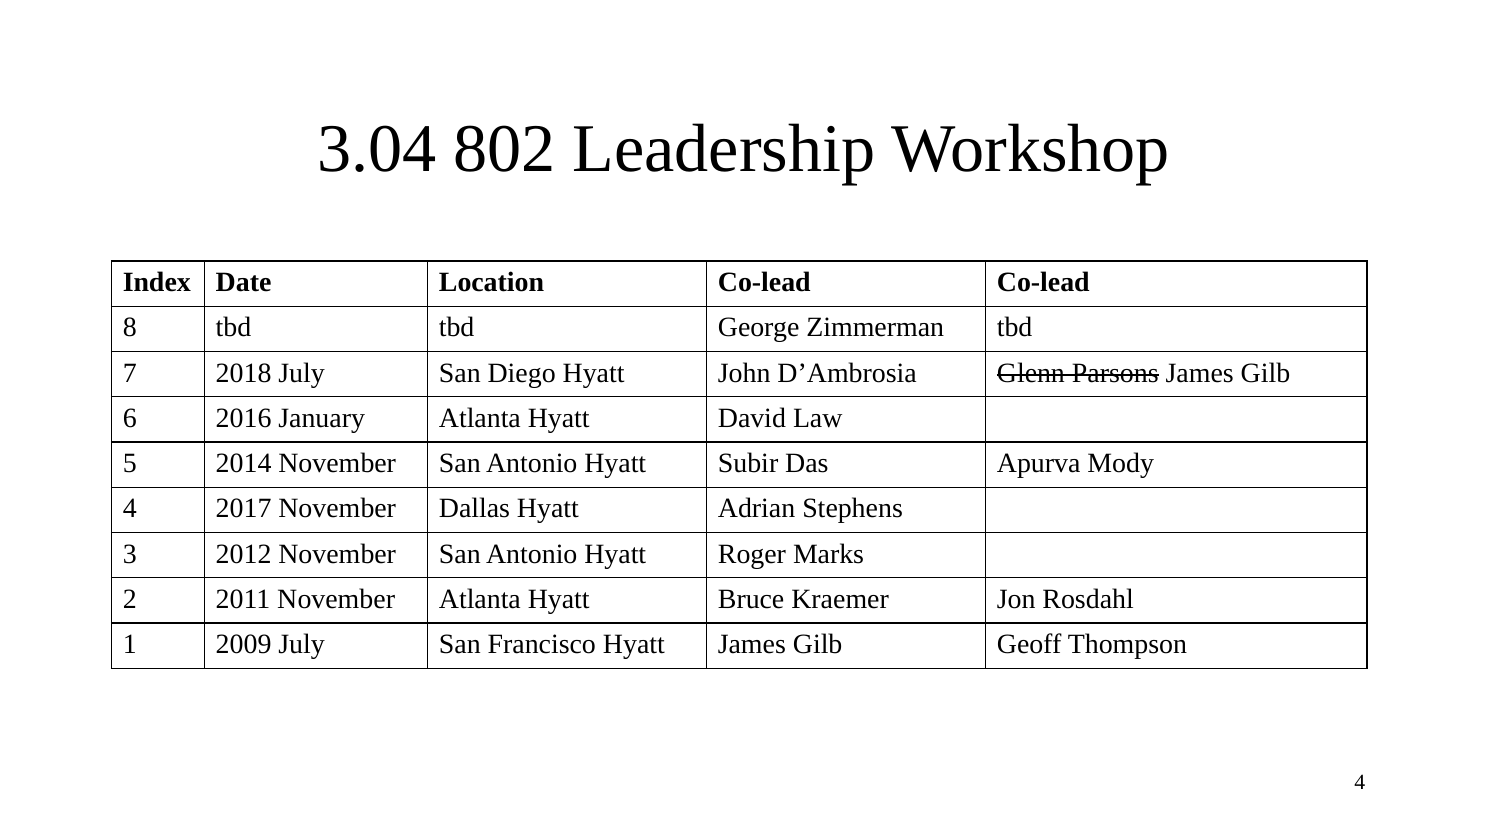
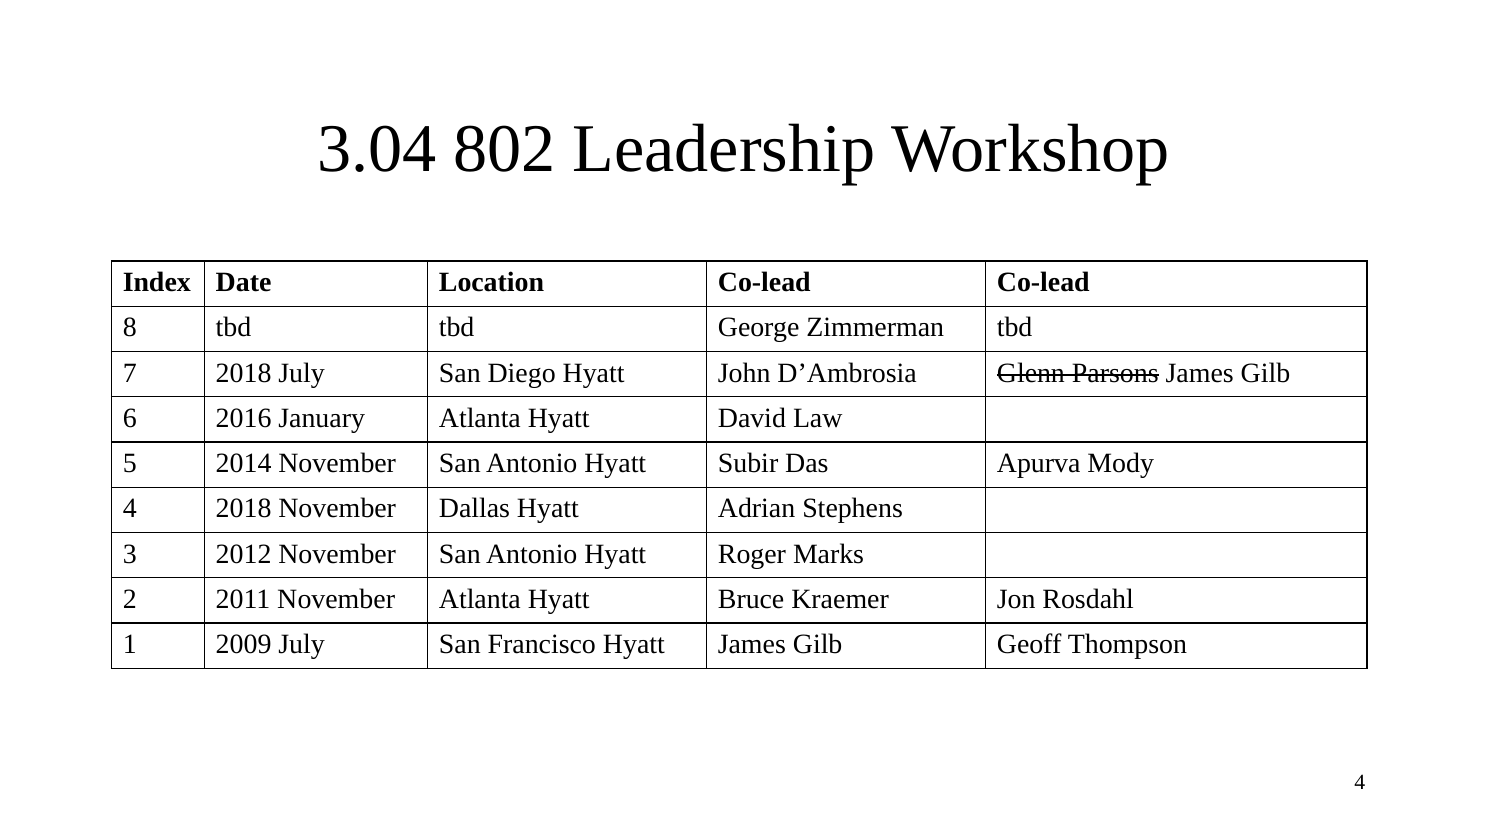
4 2017: 2017 -> 2018
